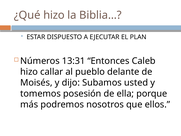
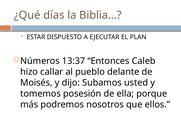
¿Qué hizo: hizo -> días
13:31: 13:31 -> 13:37
